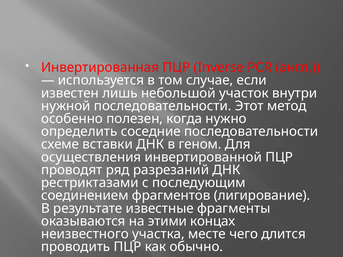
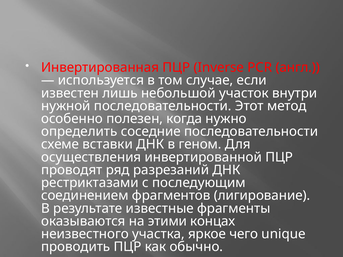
месте: месте -> яркое
длится: длится -> unique
